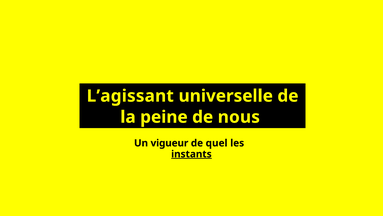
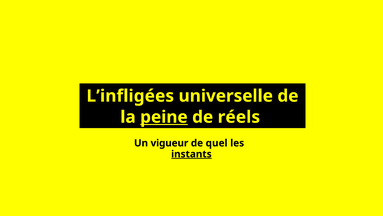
L’agissant: L’agissant -> L’infligées
peine underline: none -> present
nous: nous -> réels
